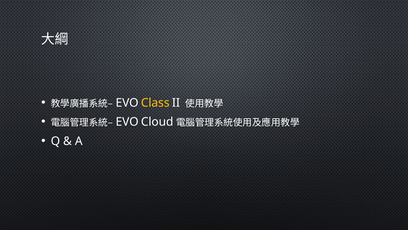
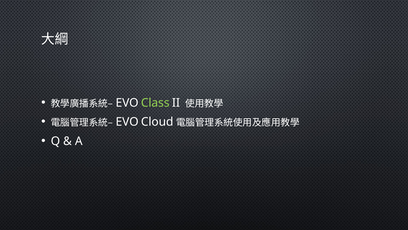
Class colour: yellow -> light green
